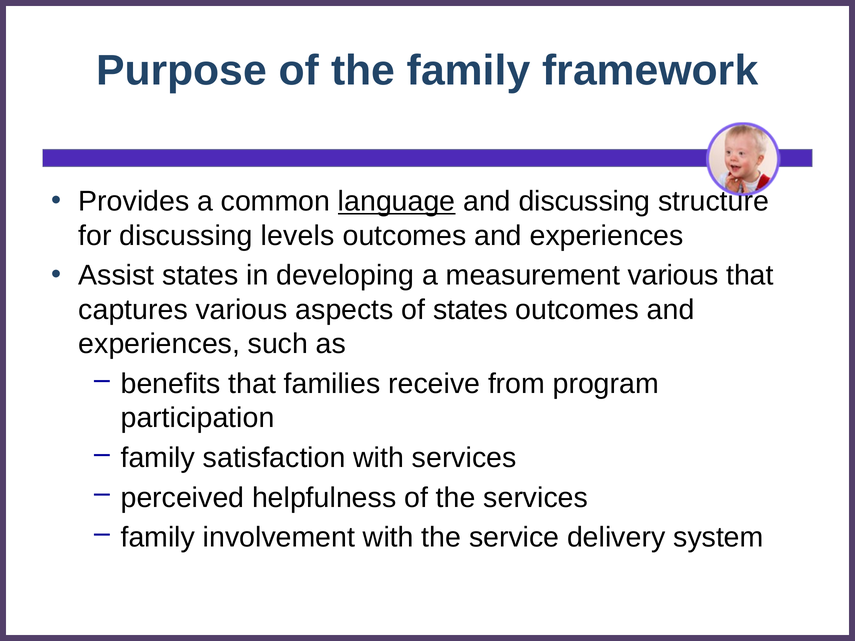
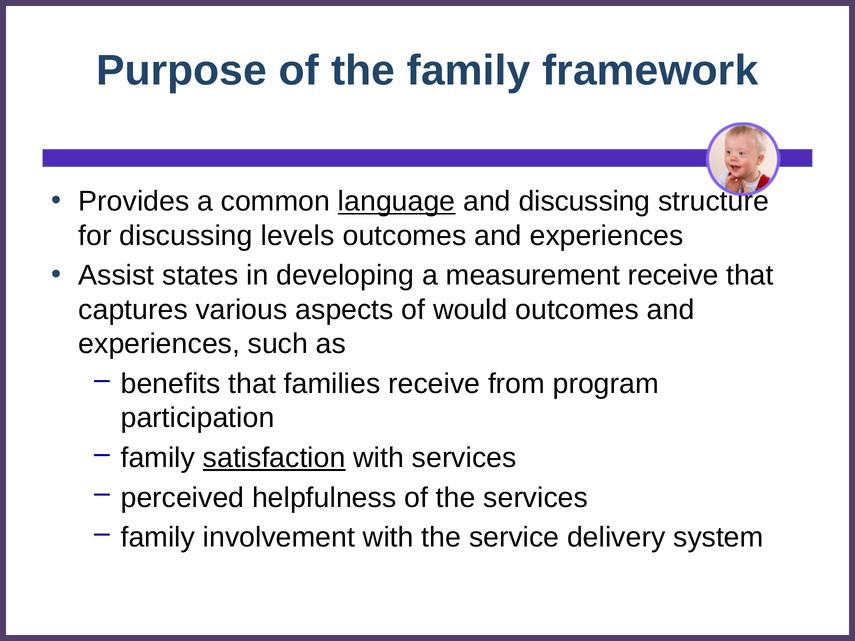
measurement various: various -> receive
of states: states -> would
satisfaction underline: none -> present
